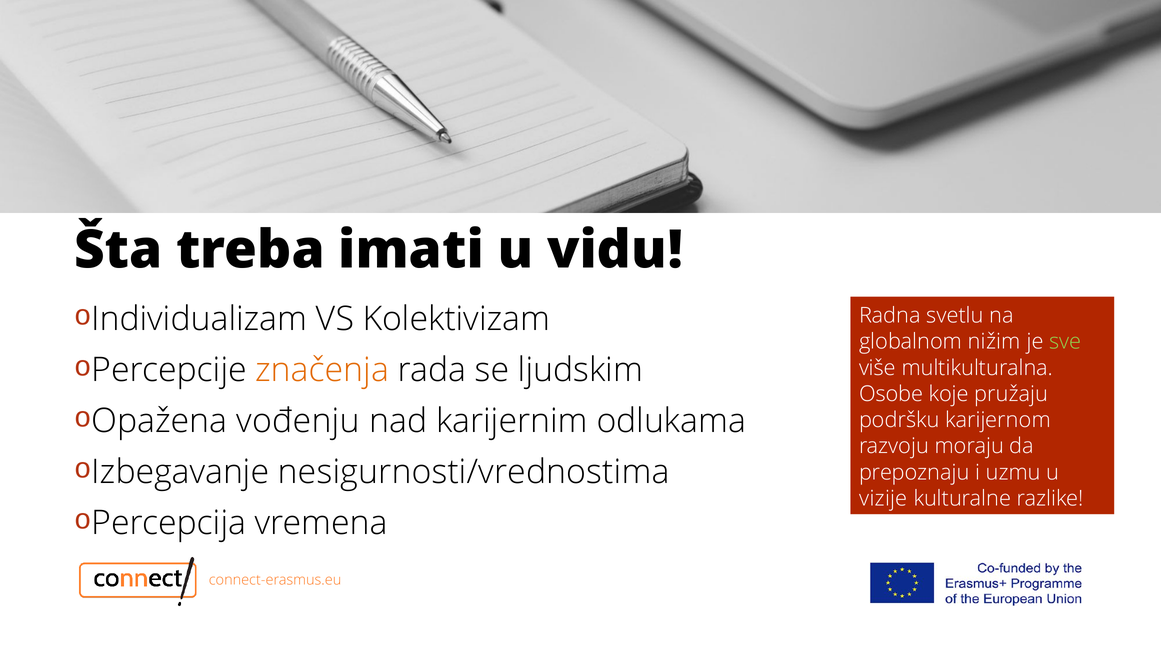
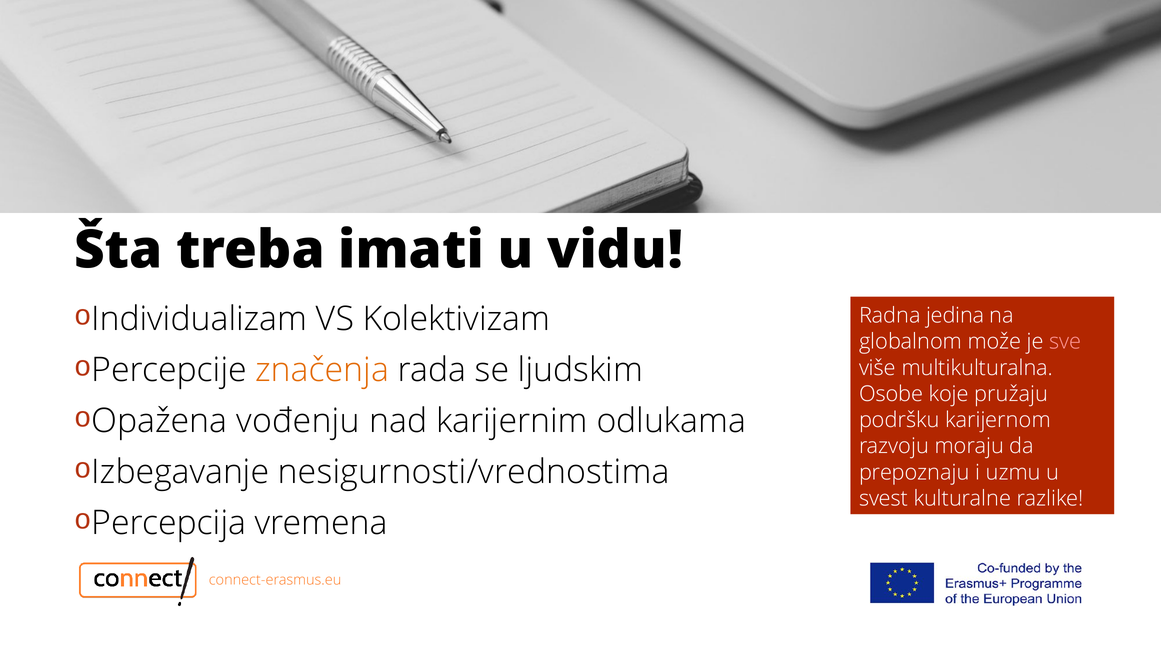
svetlu: svetlu -> jedina
nižim: nižim -> može
sve colour: light green -> pink
vizije: vizije -> svest
